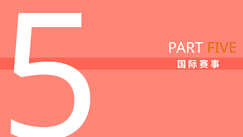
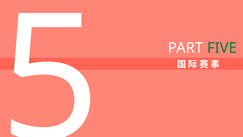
FIVE colour: orange -> green
